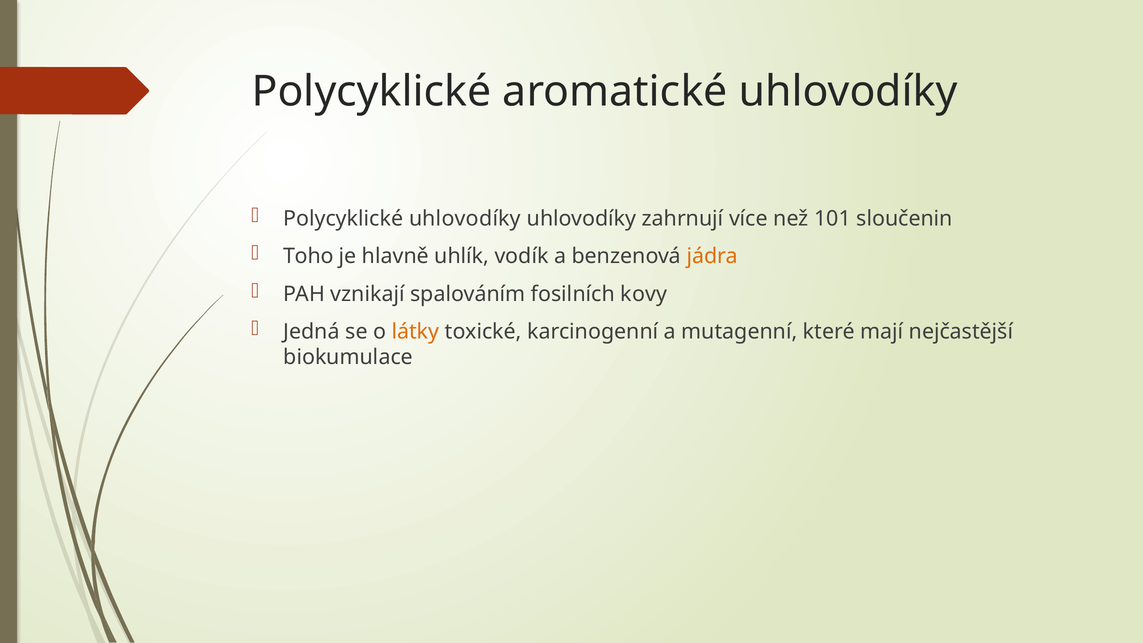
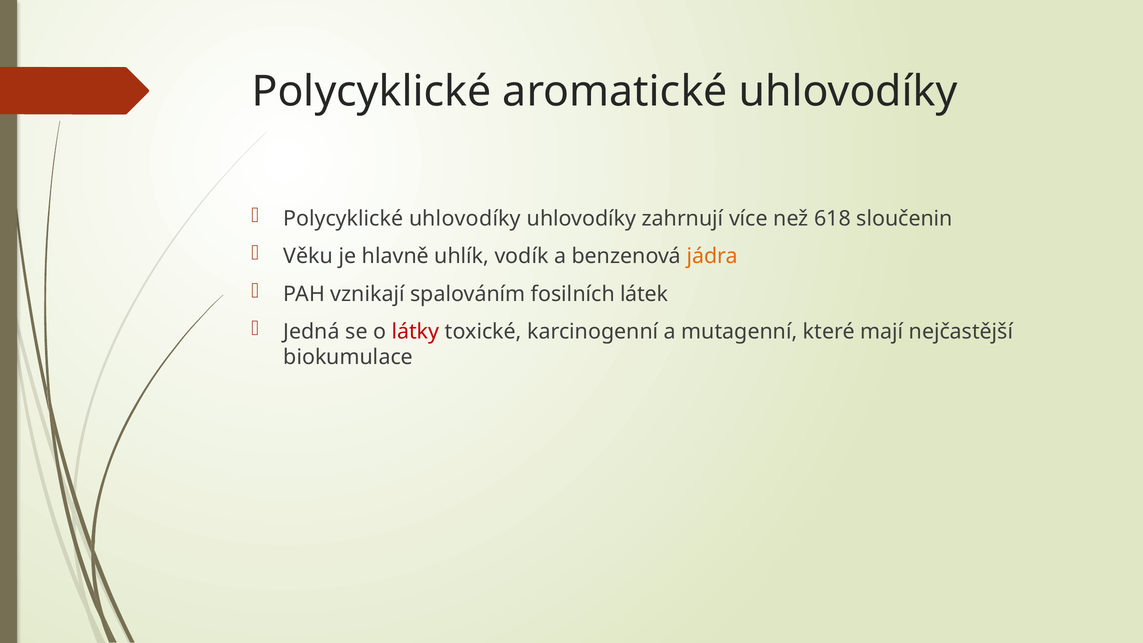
101: 101 -> 618
Toho: Toho -> Věku
kovy: kovy -> látek
látky colour: orange -> red
